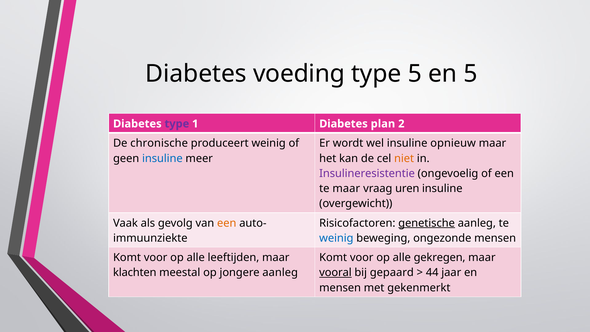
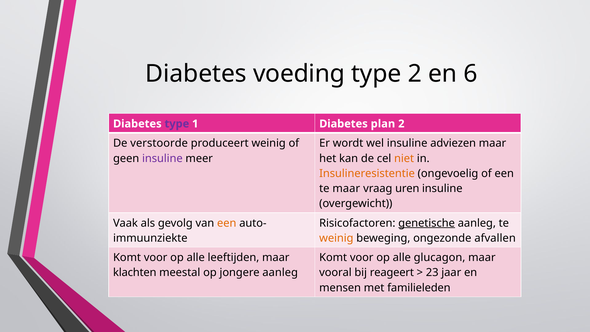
type 5: 5 -> 2
en 5: 5 -> 6
chronische: chronische -> verstoorde
opnieuw: opnieuw -> adviezen
insuline at (162, 158) colour: blue -> purple
Insulineresistentie colour: purple -> orange
weinig at (336, 238) colour: blue -> orange
ongezonde mensen: mensen -> afvallen
gekregen: gekregen -> glucagon
vooral underline: present -> none
gepaard: gepaard -> reageert
44: 44 -> 23
gekenmerkt: gekenmerkt -> familieleden
